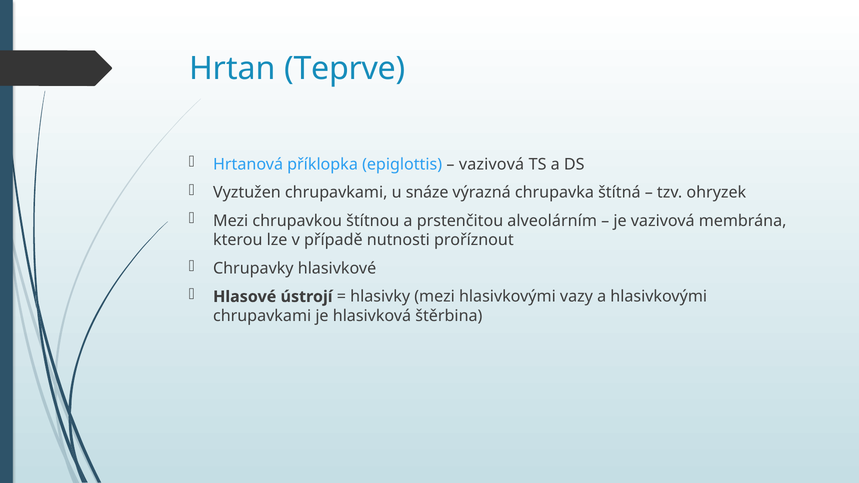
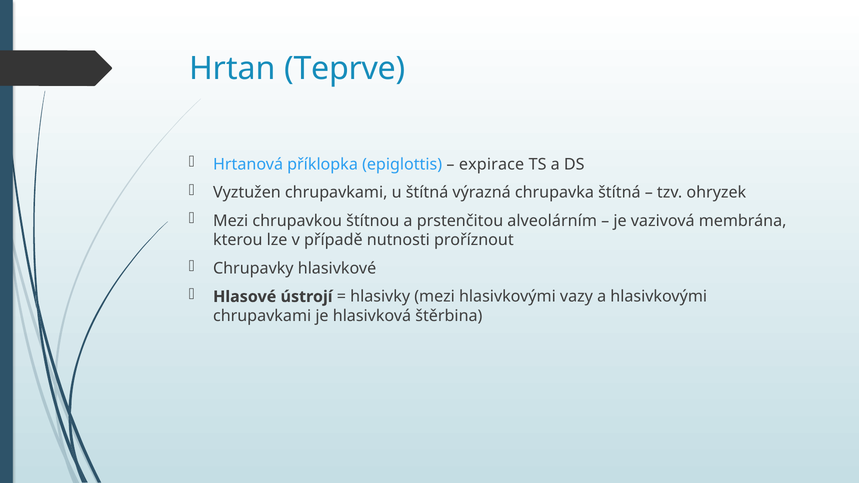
vazivová at (492, 164): vazivová -> expirace
u snáze: snáze -> štítná
